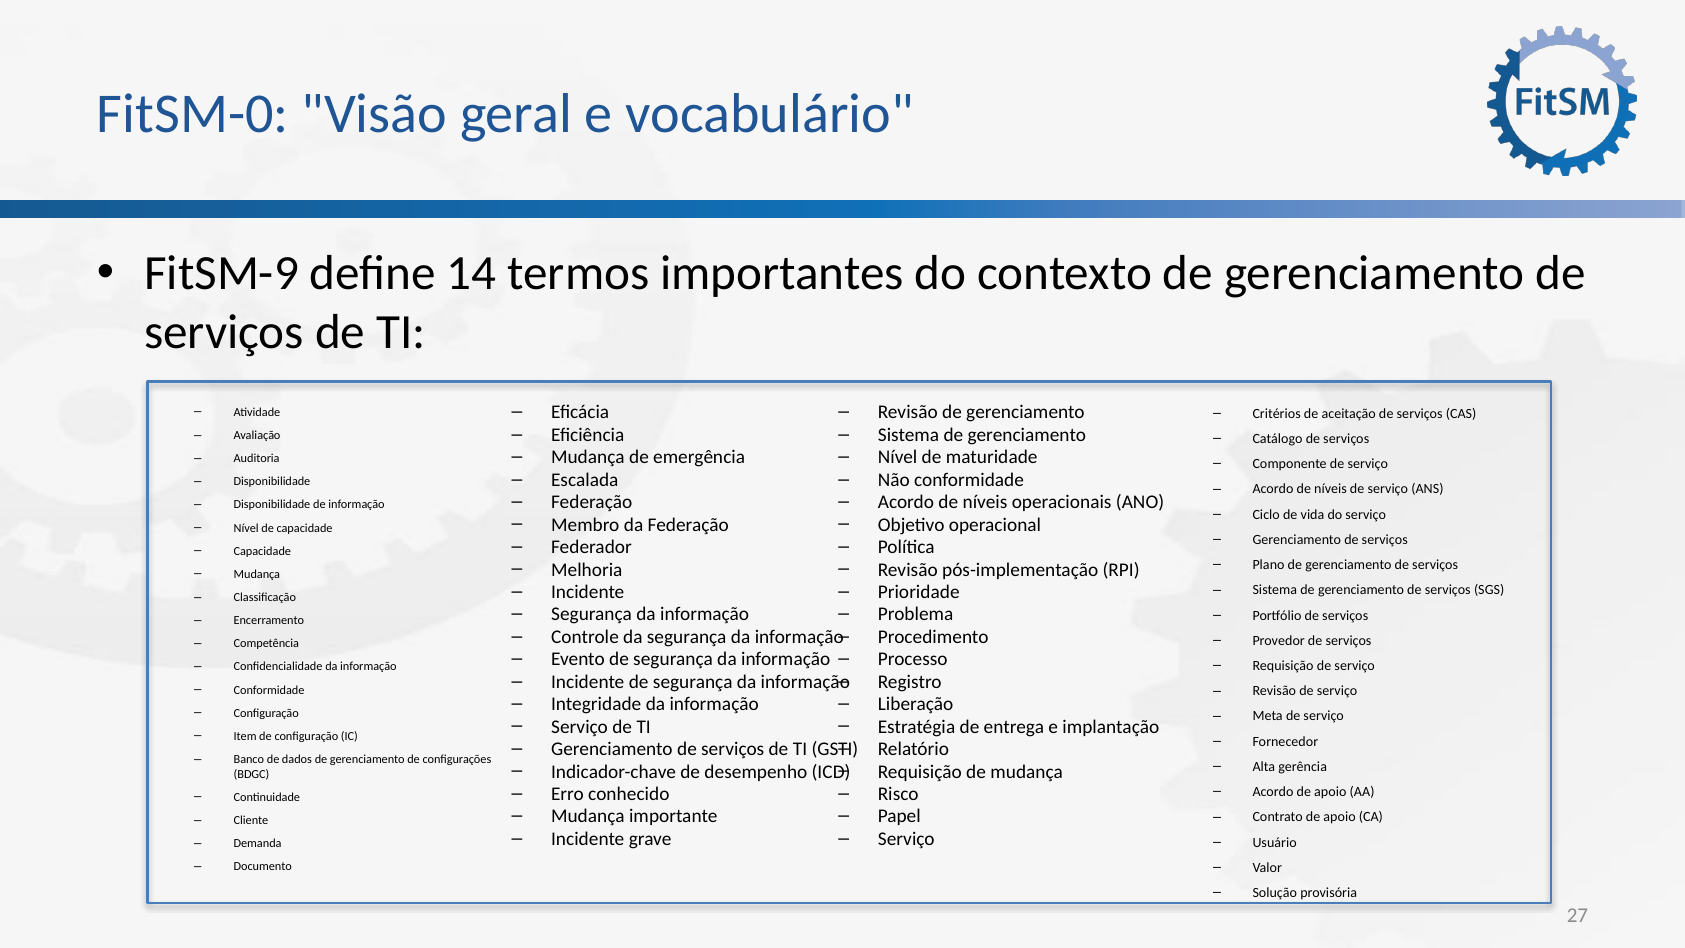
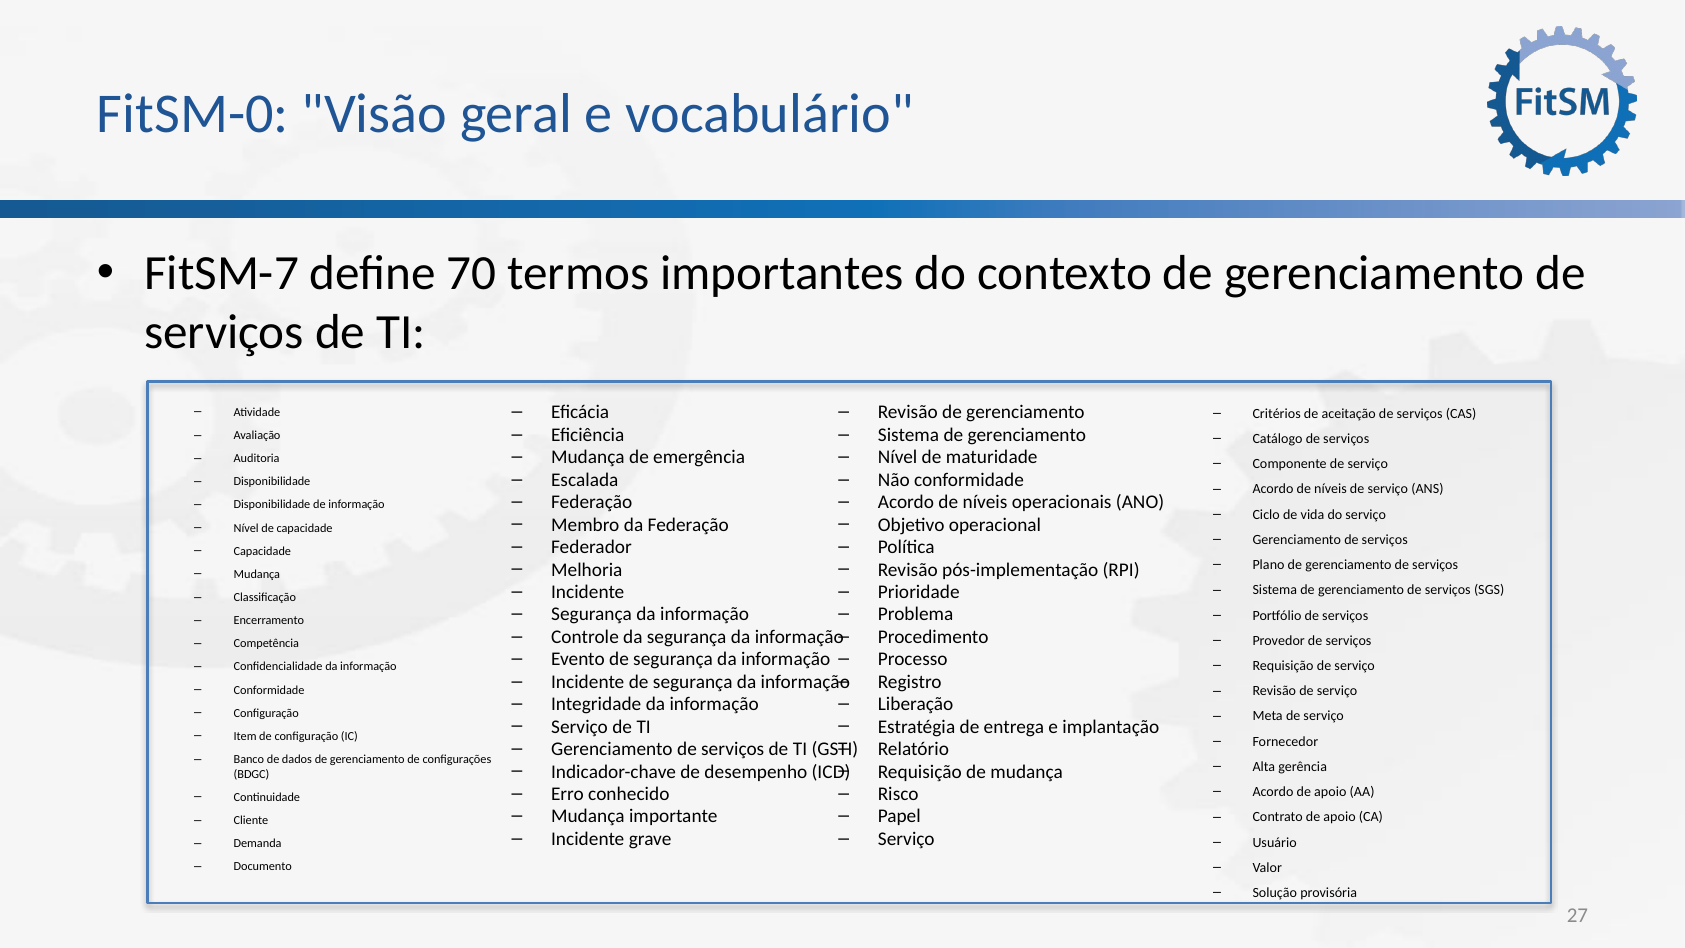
FitSM-9: FitSM-9 -> FitSM-7
14: 14 -> 70
